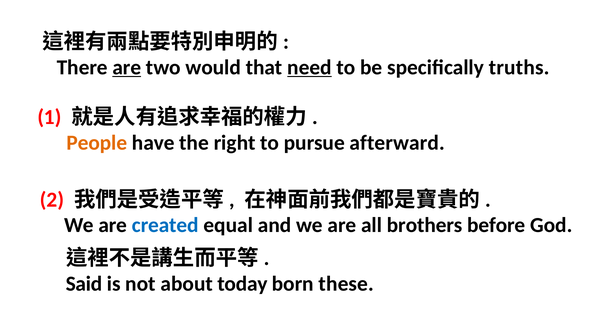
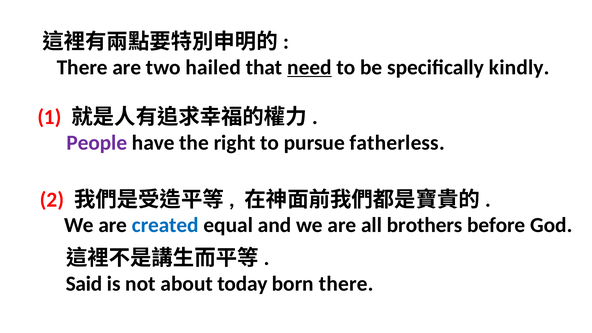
are at (127, 67) underline: present -> none
would: would -> hailed
truths: truths -> kindly
People colour: orange -> purple
afterward: afterward -> fatherless
born these: these -> there
